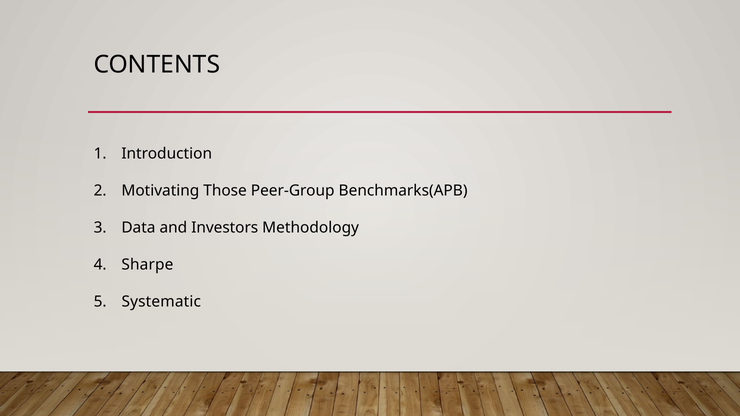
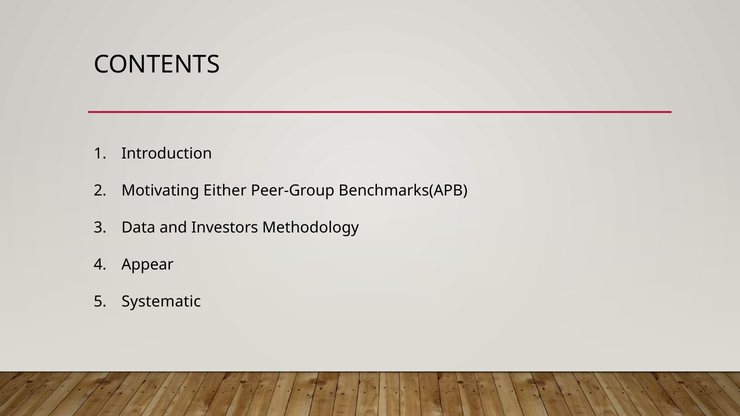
Those: Those -> Either
Sharpe: Sharpe -> Appear
